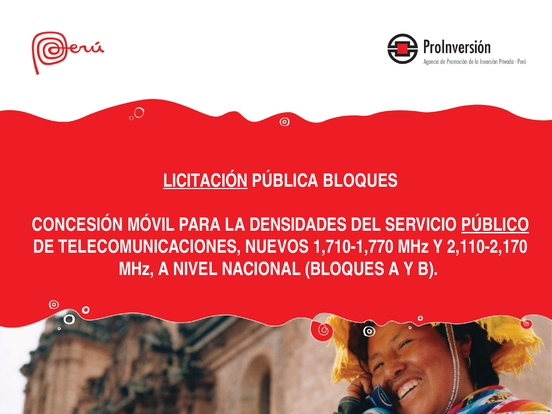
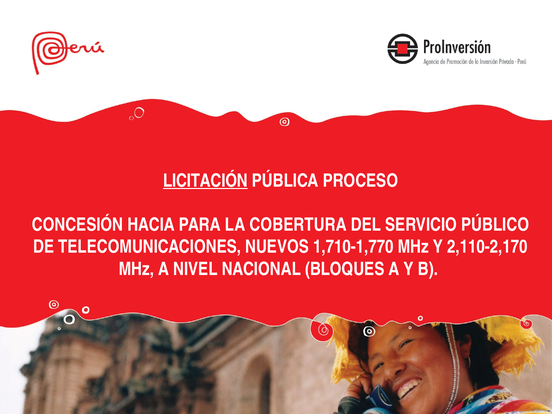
PÚBLICA BLOQUES: BLOQUES -> PROCESO
MÓVIL: MÓVIL -> HACIA
DENSIDADES: DENSIDADES -> COBERTURA
PÚBLICO underline: present -> none
